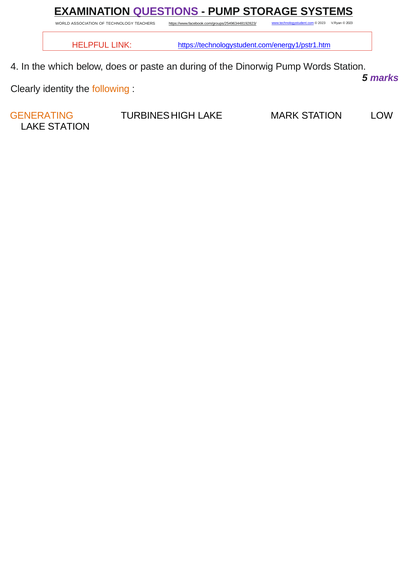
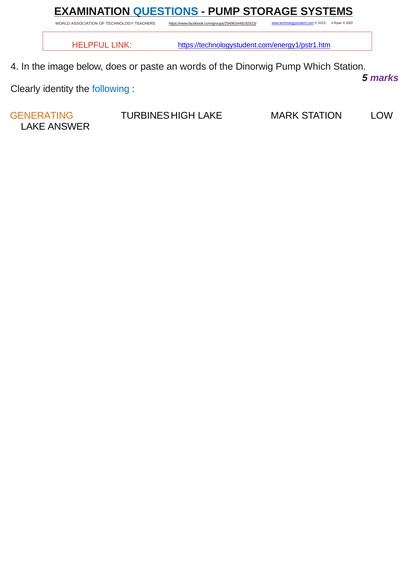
QUESTIONS colour: purple -> blue
which: which -> image
during: during -> words
Words: Words -> Which
following colour: orange -> blue
LAKE STATION: STATION -> ANSWER
